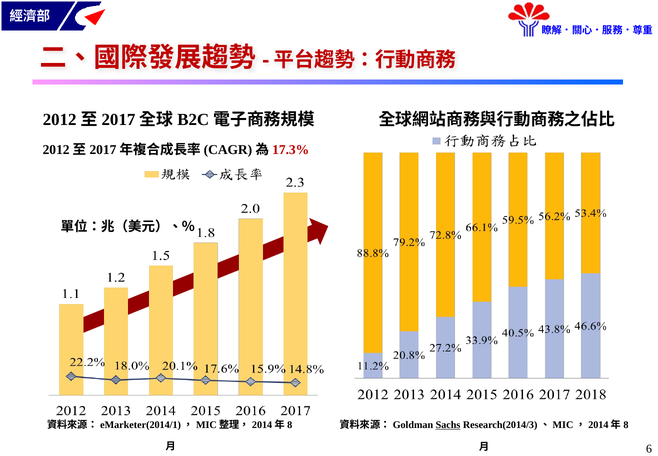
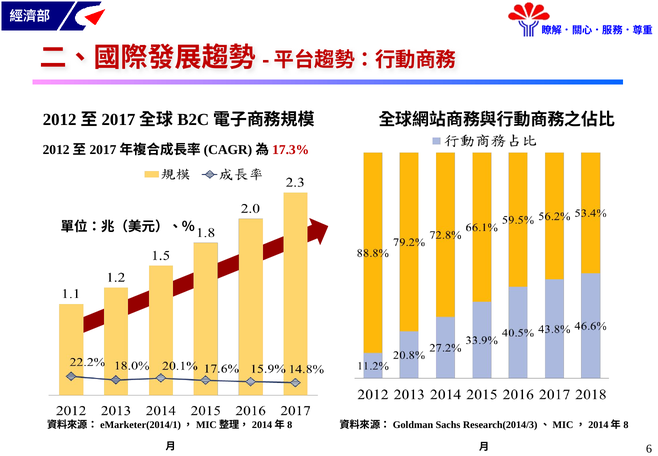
Sachs underline: present -> none
